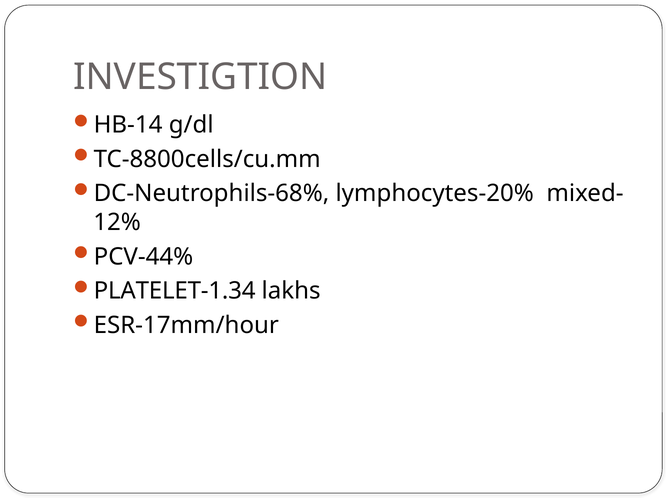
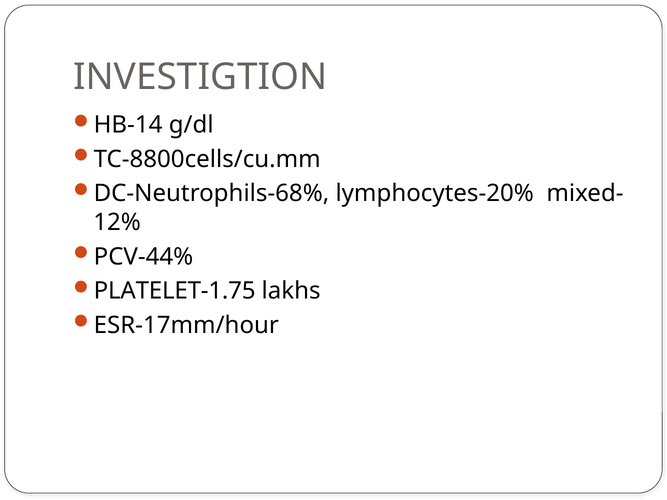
PLATELET-1.34: PLATELET-1.34 -> PLATELET-1.75
